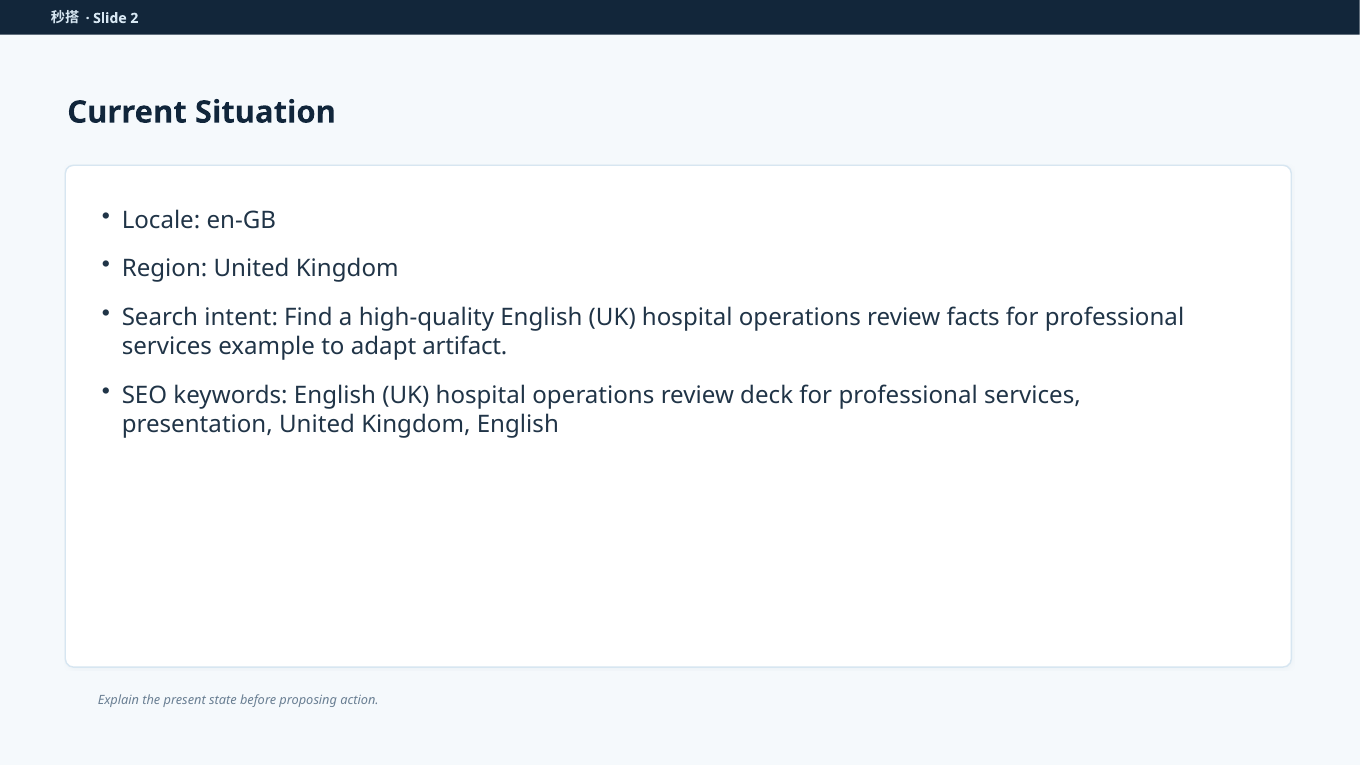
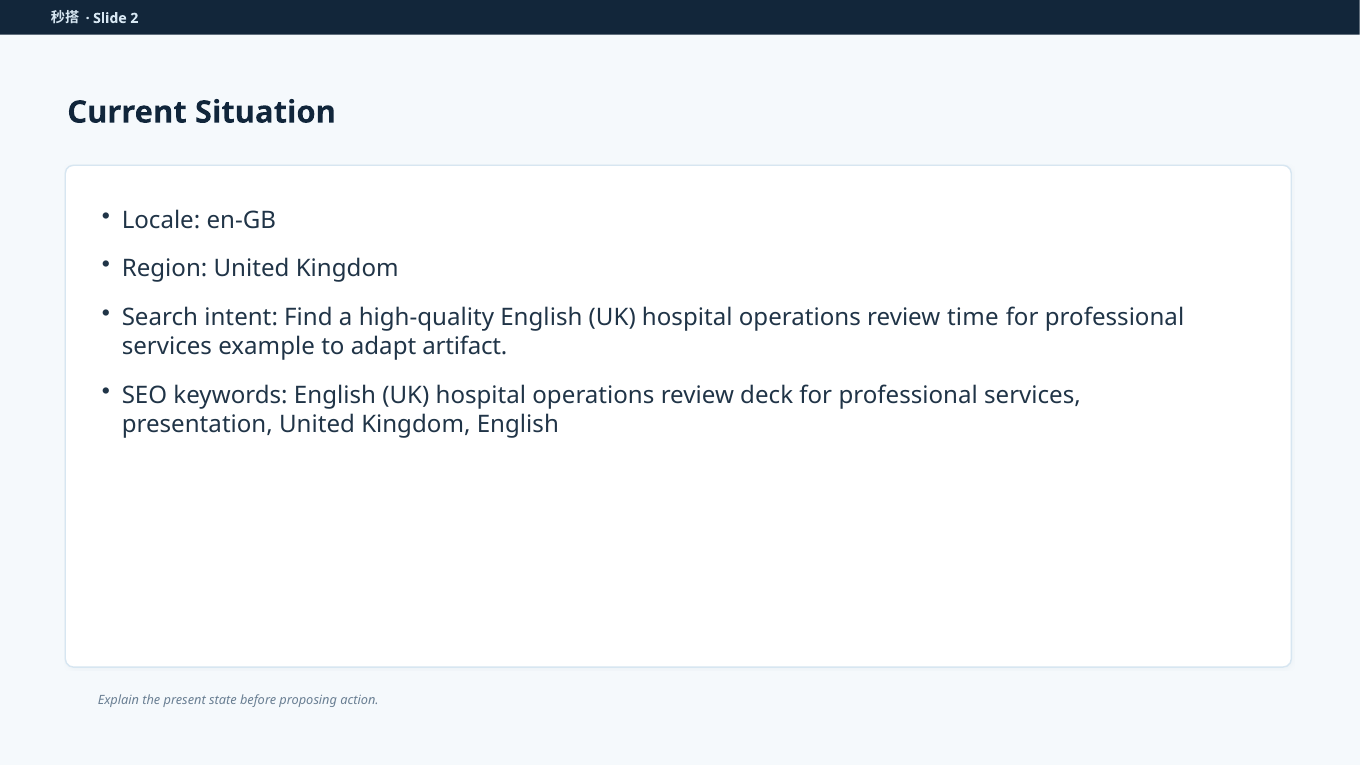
facts: facts -> time
